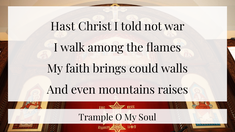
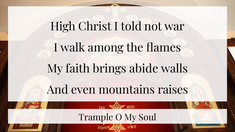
Hast: Hast -> High
could: could -> abide
